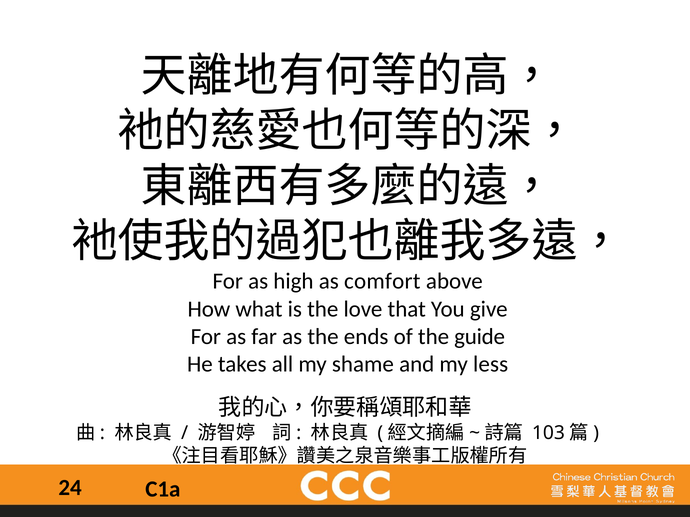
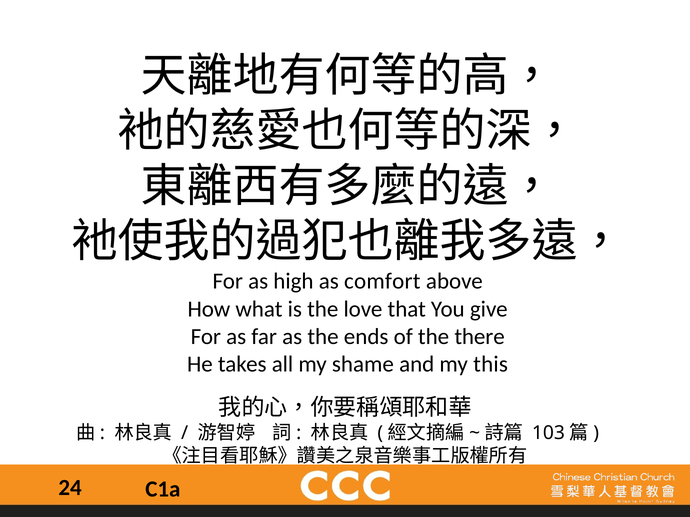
guide: guide -> there
less: less -> this
